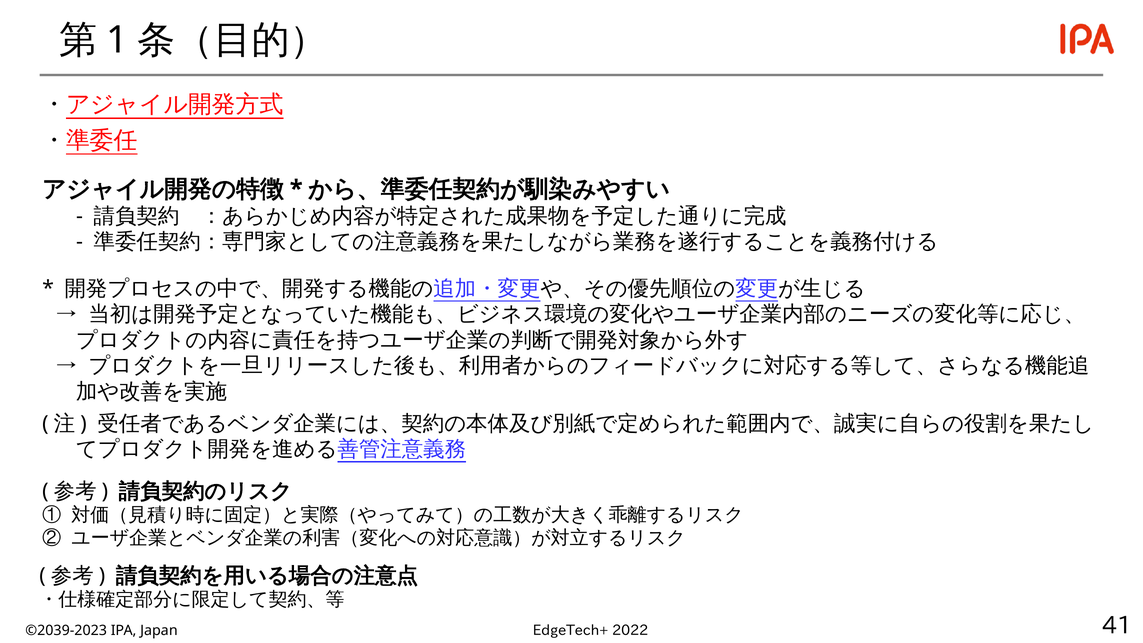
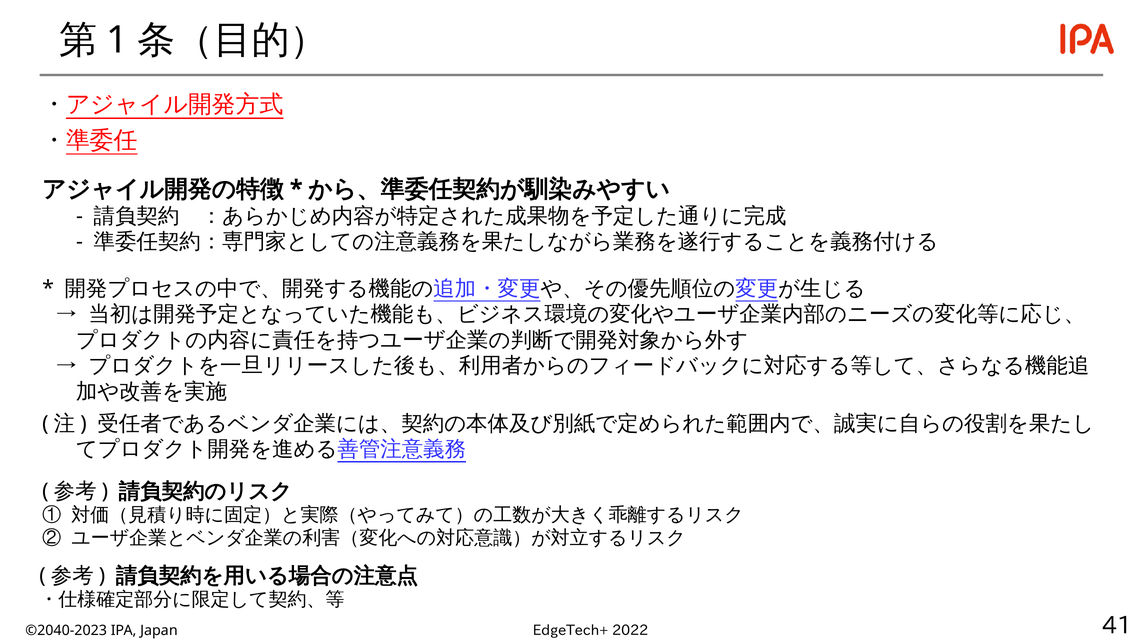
©2039-2023: ©2039-2023 -> ©2040-2023
